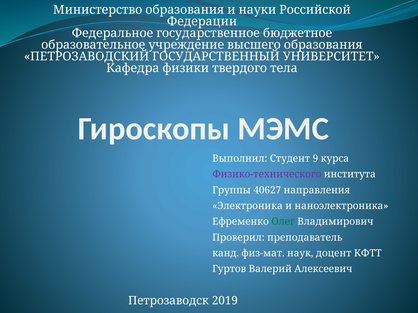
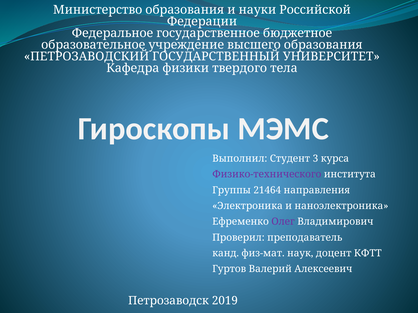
9: 9 -> 3
40627: 40627 -> 21464
Олег colour: green -> purple
